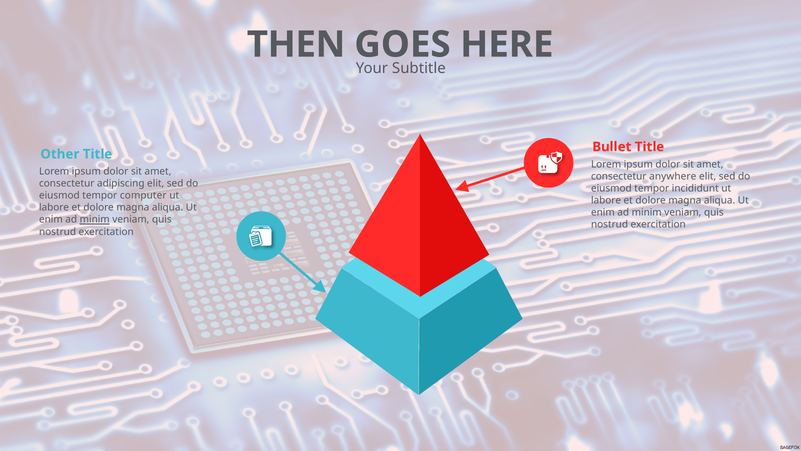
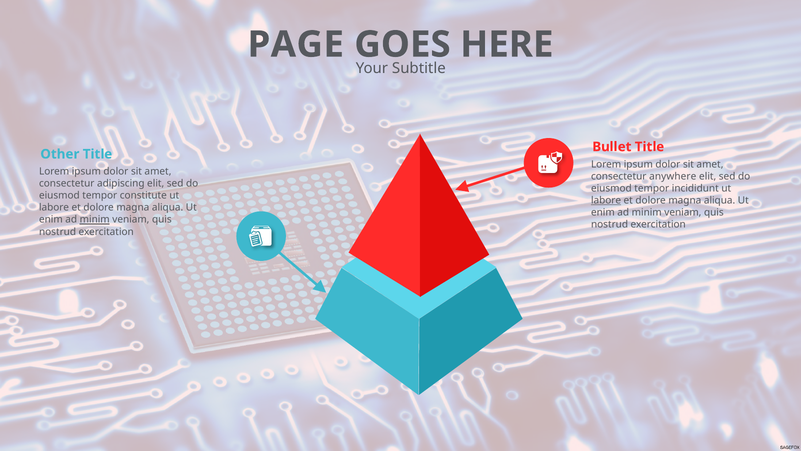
THEN: THEN -> PAGE
computer: computer -> constitute
labore at (606, 200) underline: none -> present
